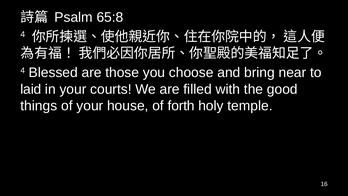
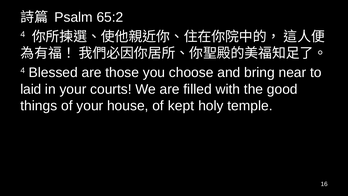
65:8: 65:8 -> 65:2
forth: forth -> kept
